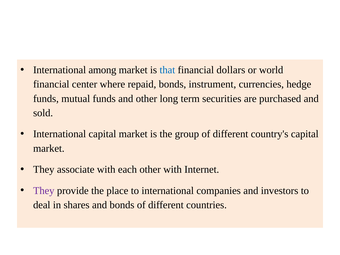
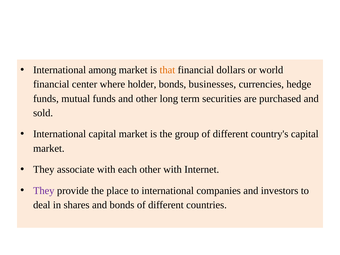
that colour: blue -> orange
repaid: repaid -> holder
instrument: instrument -> businesses
